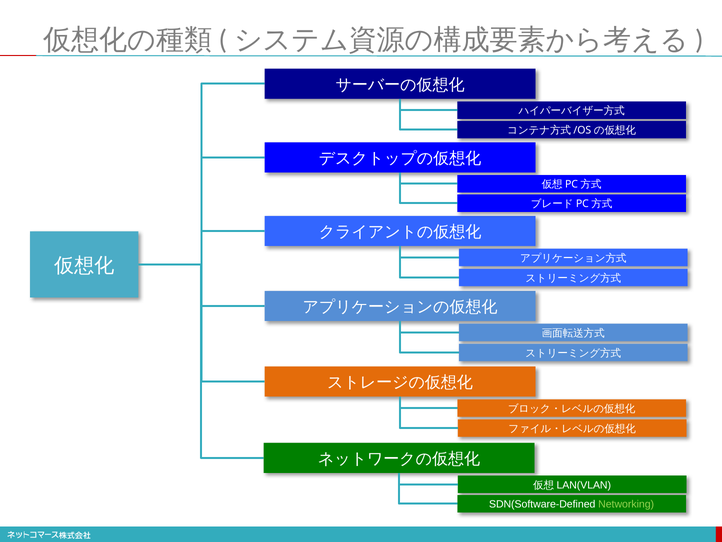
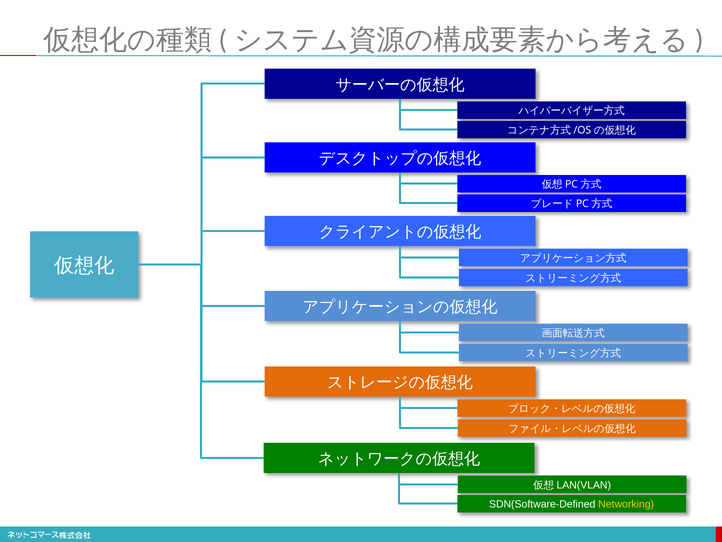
Networking colour: light green -> yellow
